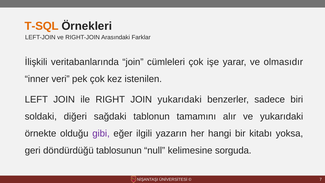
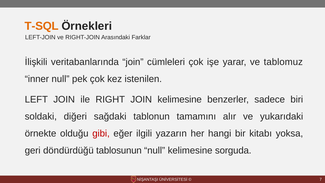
olmasıdır: olmasıdır -> tablomuz
inner veri: veri -> null
JOIN yukarıdaki: yukarıdaki -> kelimesine
gibi colour: purple -> red
